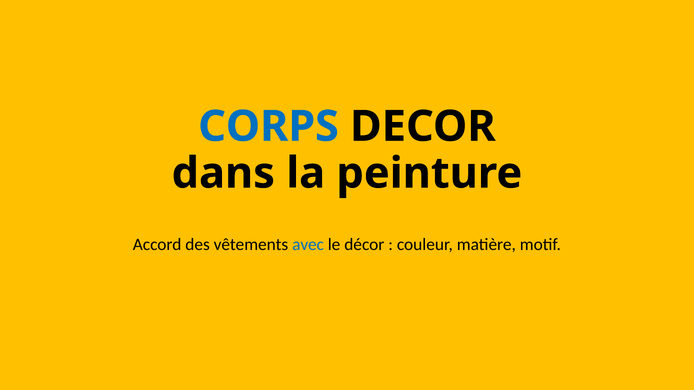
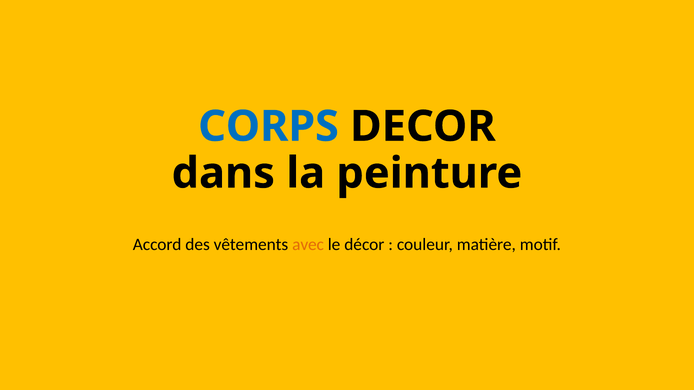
avec colour: blue -> orange
